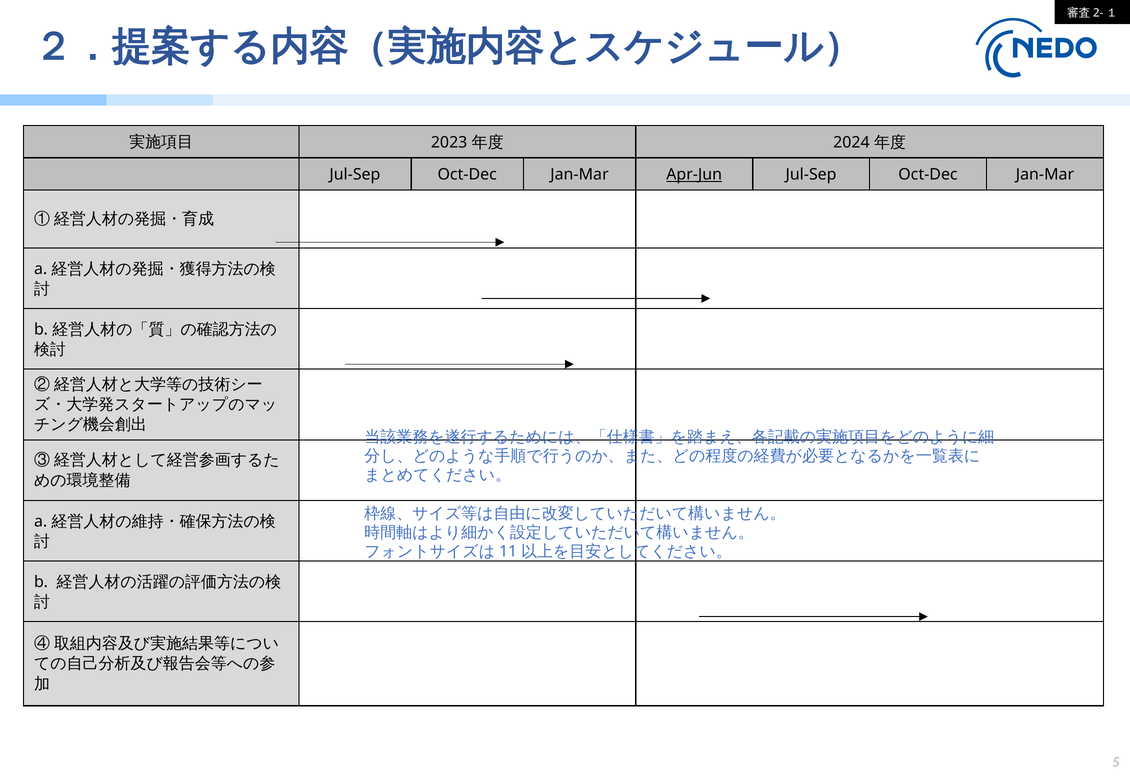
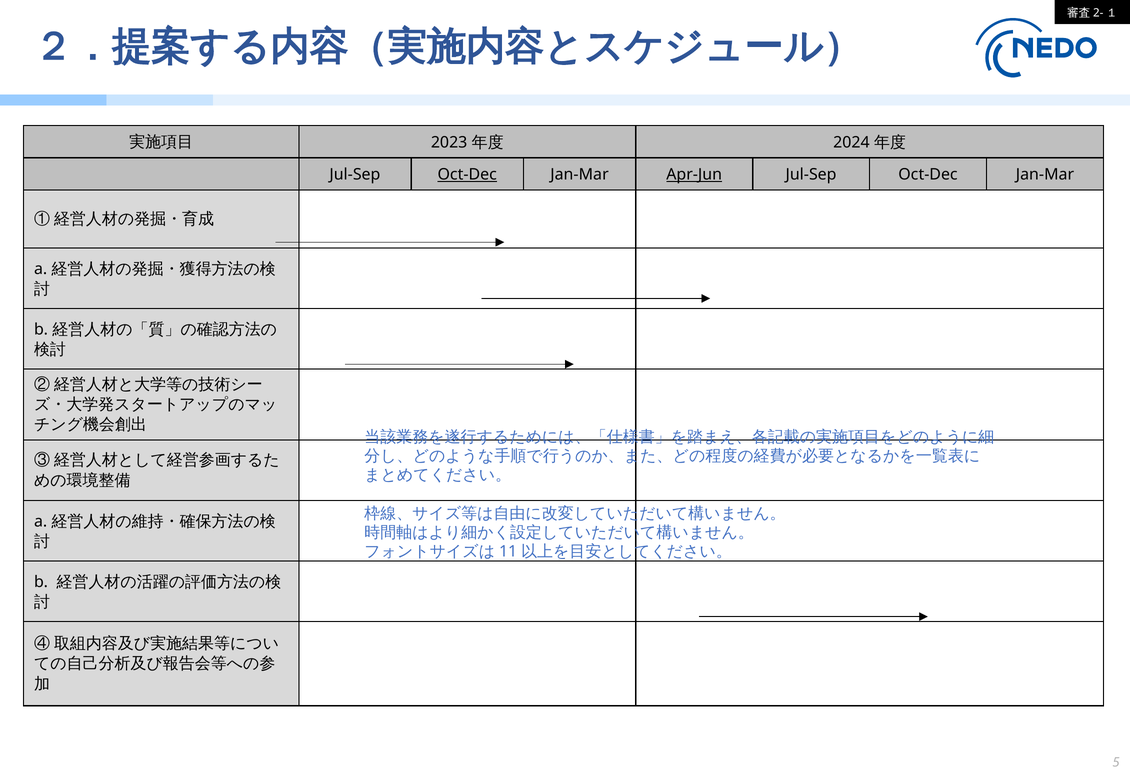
Oct-Dec at (467, 175) underline: none -> present
